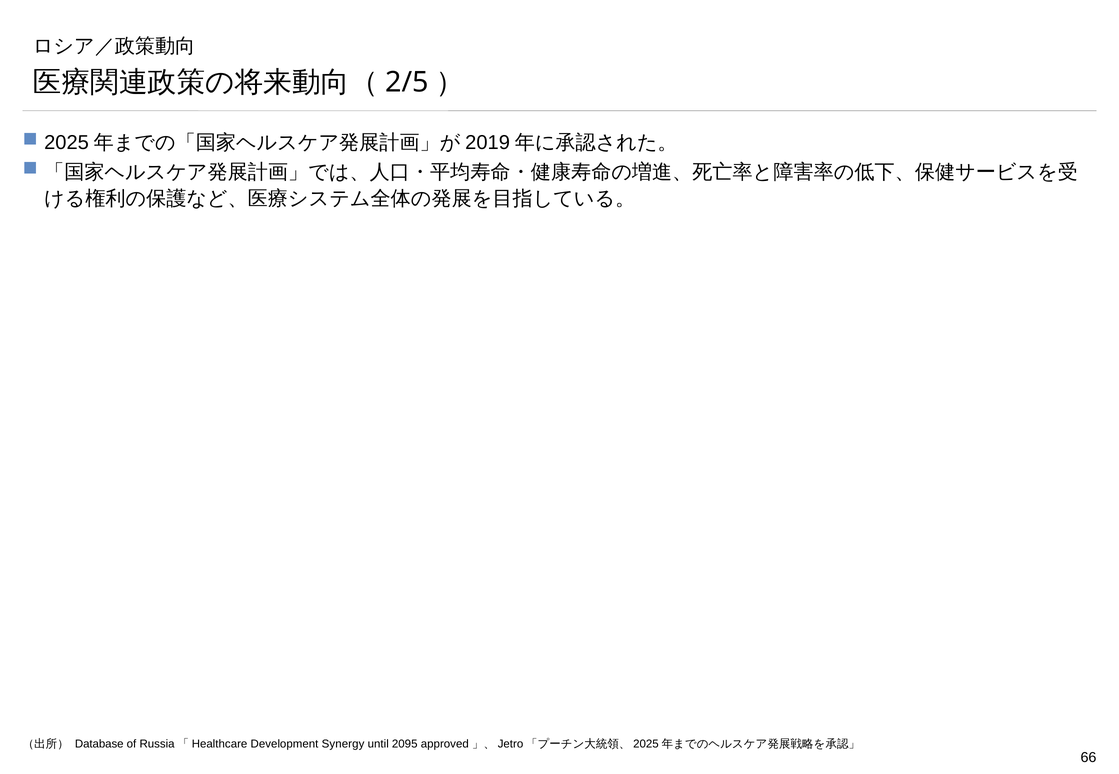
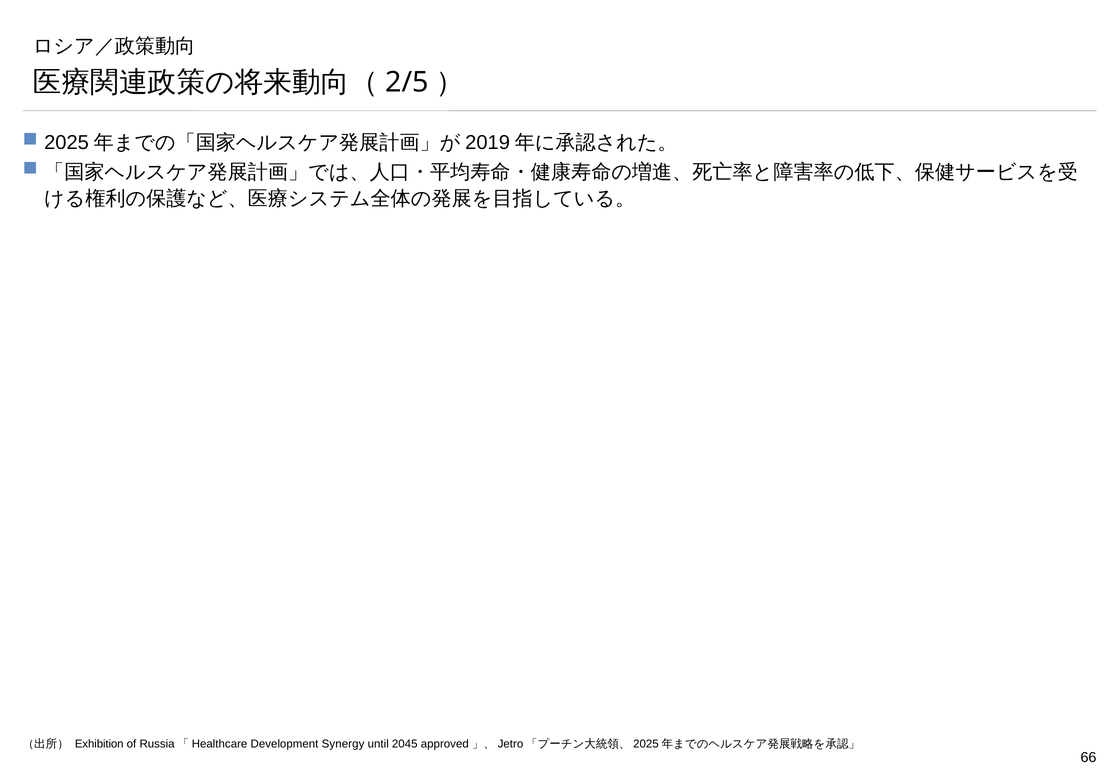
Database: Database -> Exhibition
2095: 2095 -> 2045
